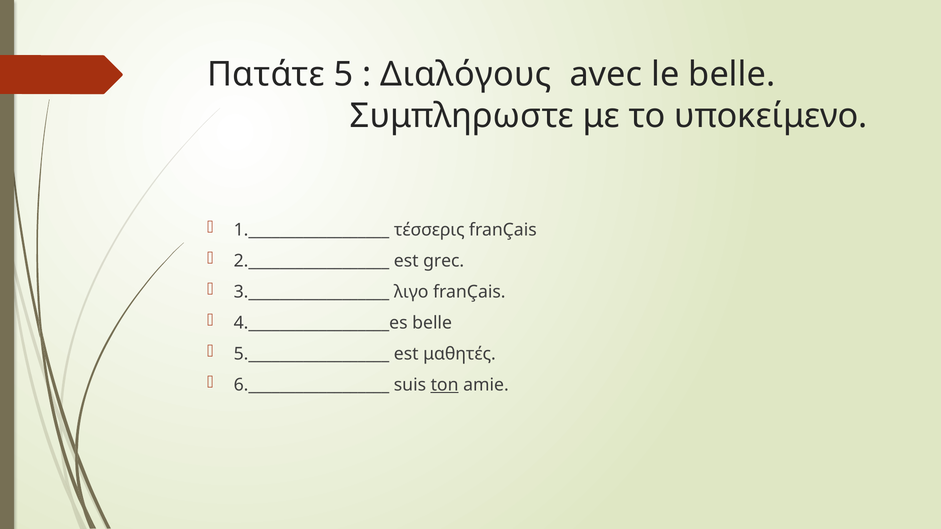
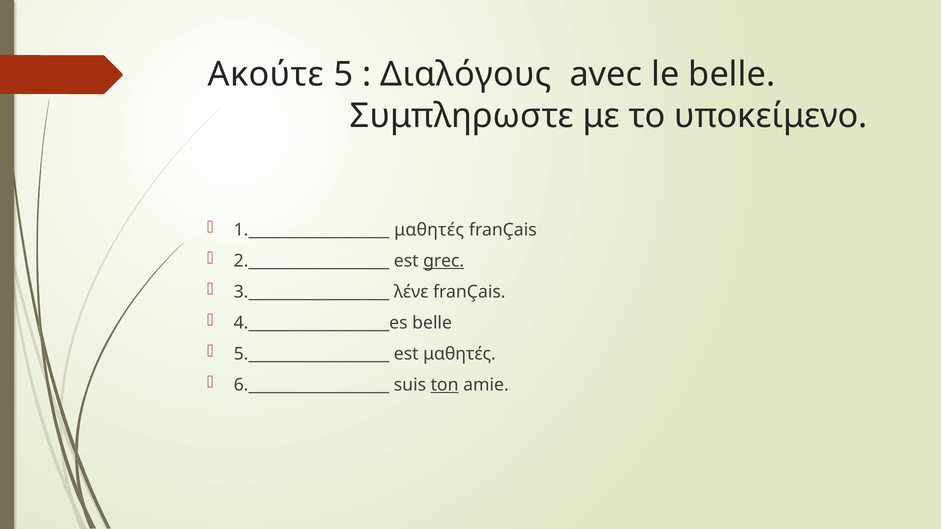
Πατάτε: Πατάτε -> Ακούτε
1.__________________ τέσσερις: τέσσερις -> μαθητές
grec underline: none -> present
λιγο: λιγο -> λένε
